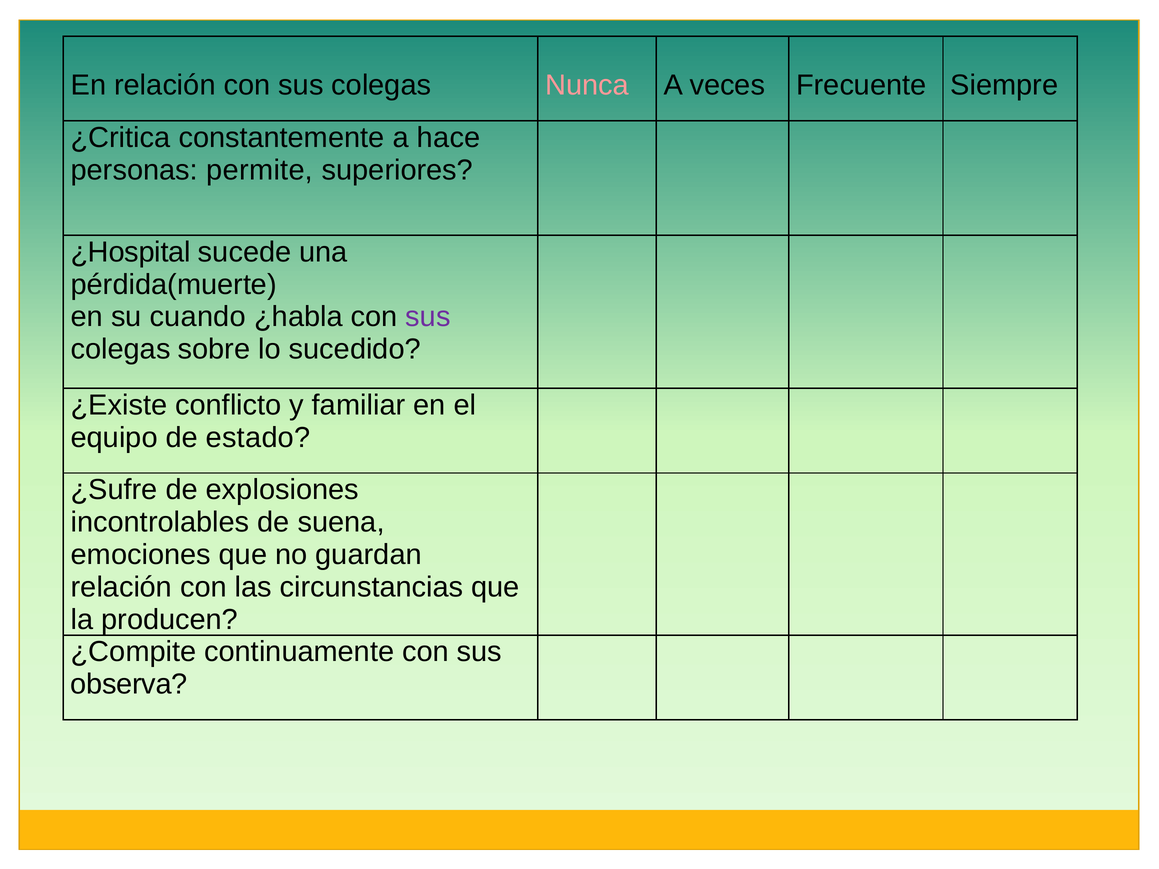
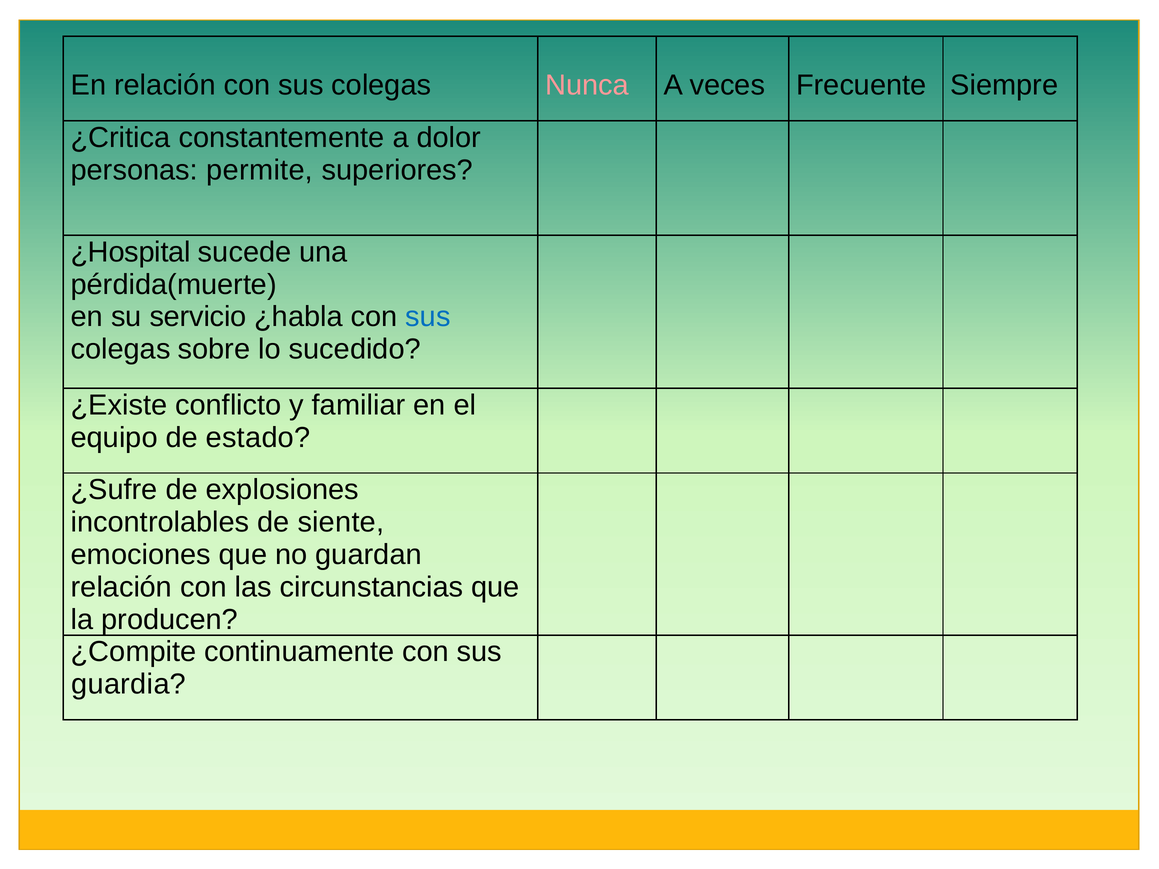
hace: hace -> dolor
cuando: cuando -> servicio
sus at (428, 317) colour: purple -> blue
suena: suena -> siente
observa: observa -> guardia
